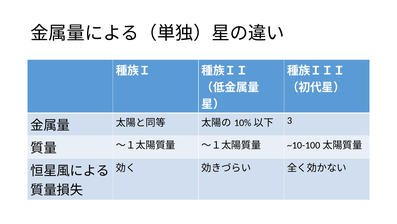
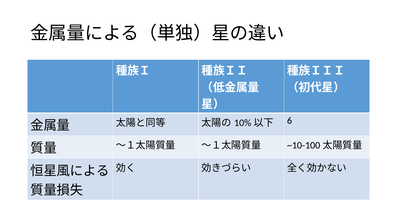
3: 3 -> 6
